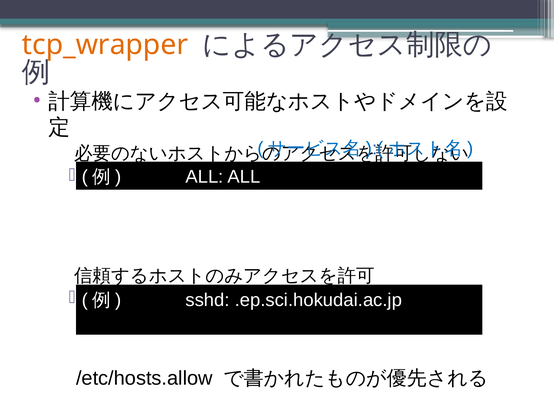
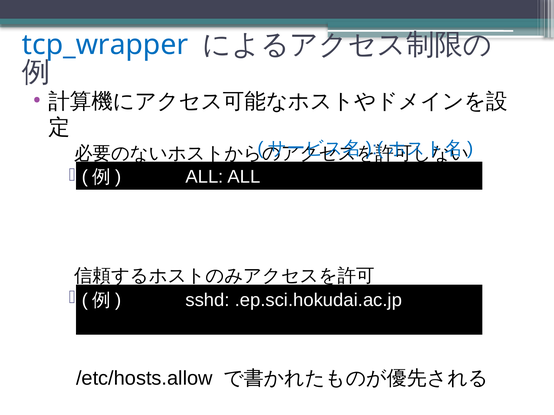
tcp_wrapper colour: orange -> blue
